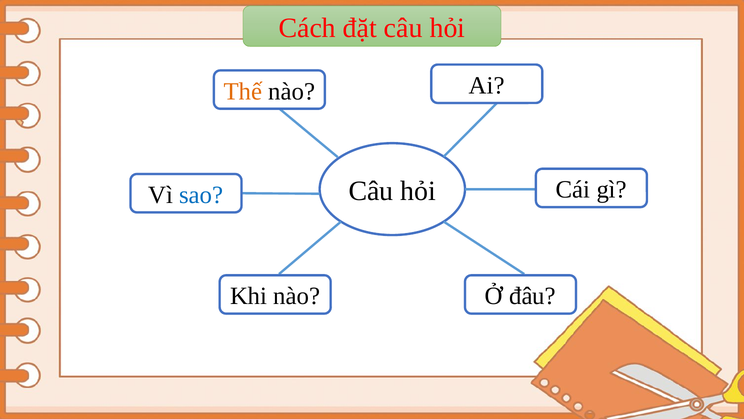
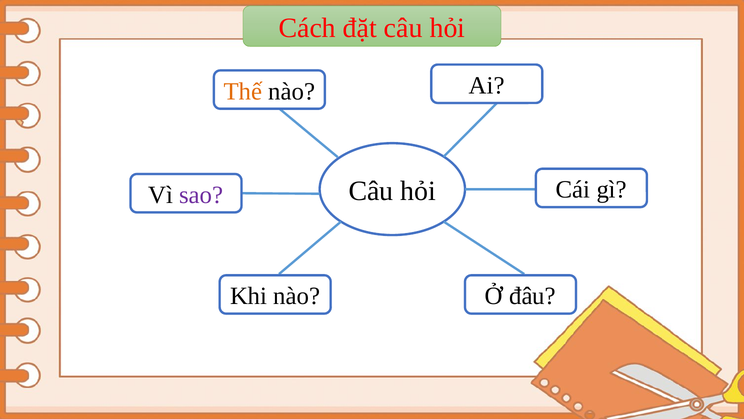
sao colour: blue -> purple
